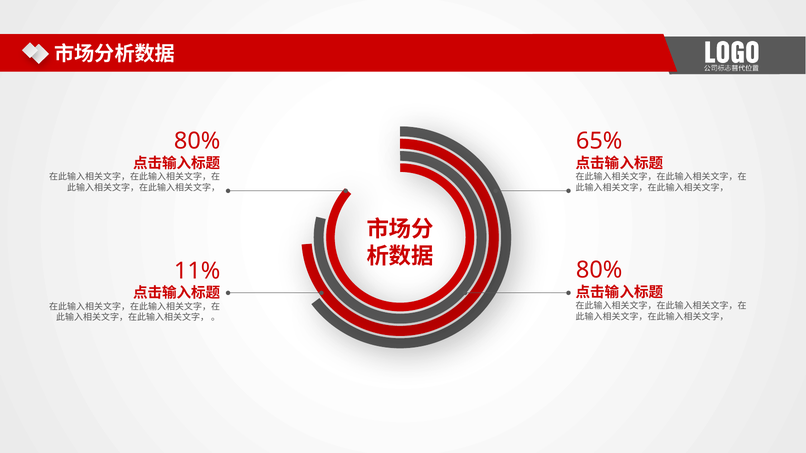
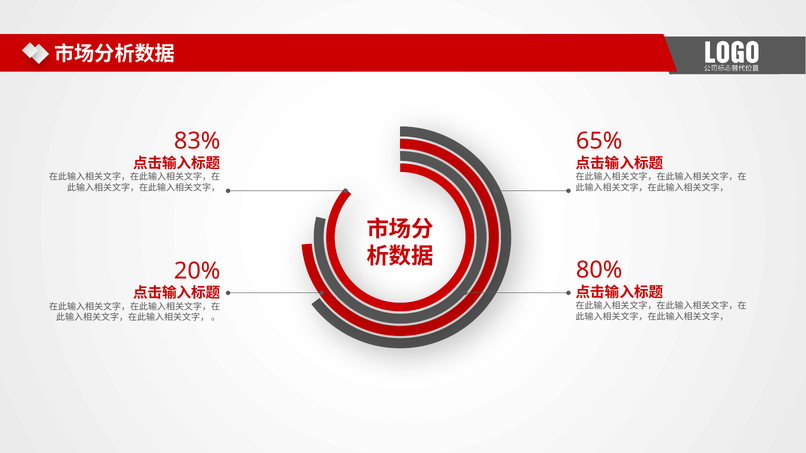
80% at (197, 141): 80% -> 83%
11%: 11% -> 20%
